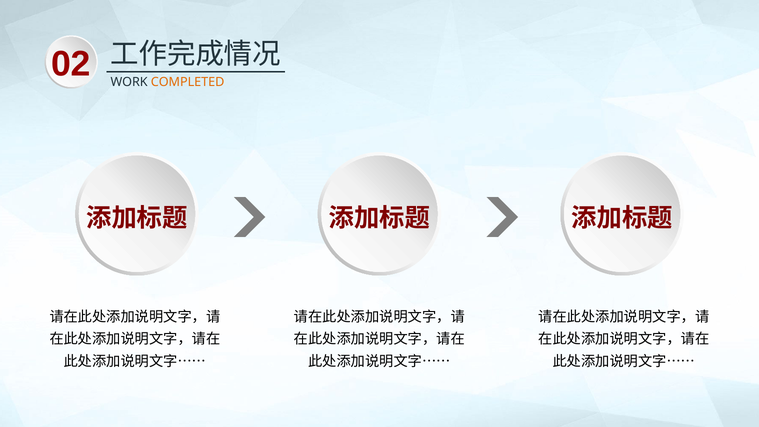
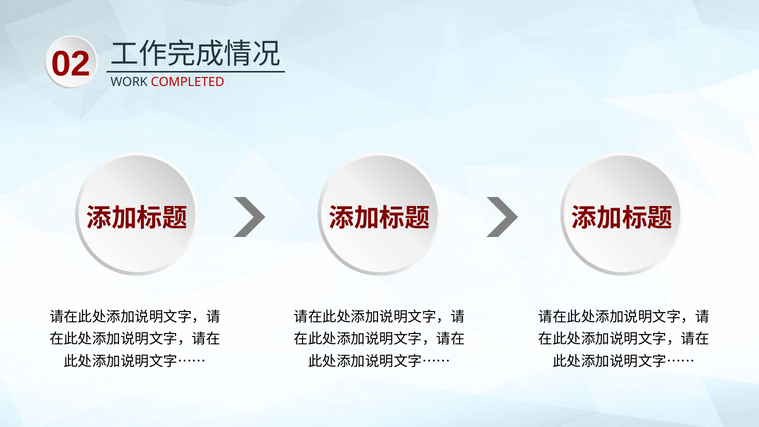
COMPLETED colour: orange -> red
